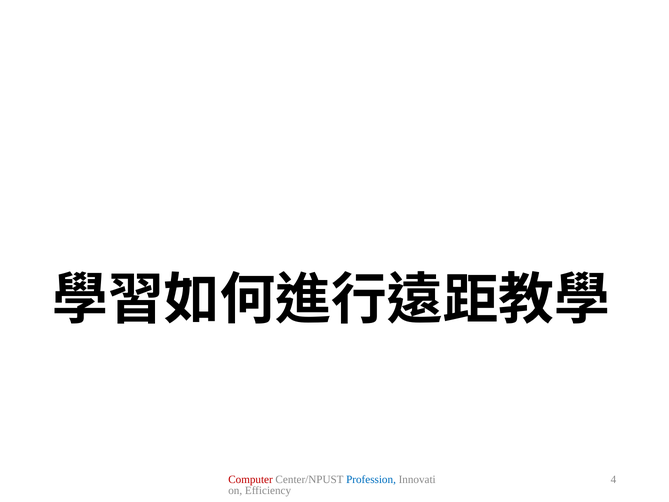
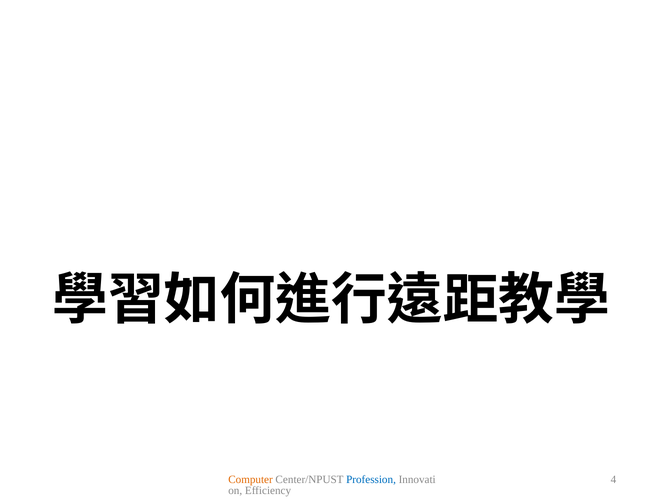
Computer colour: red -> orange
